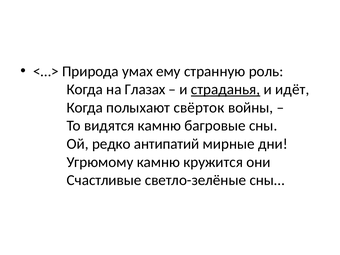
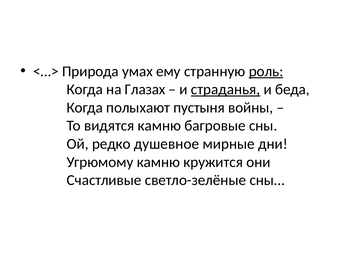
роль underline: none -> present
идёт: идёт -> беда
свёрток: свёрток -> пустыня
антипатий: антипатий -> душевное
